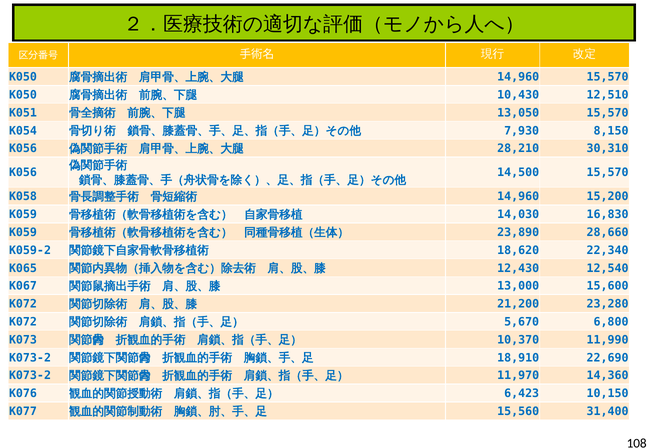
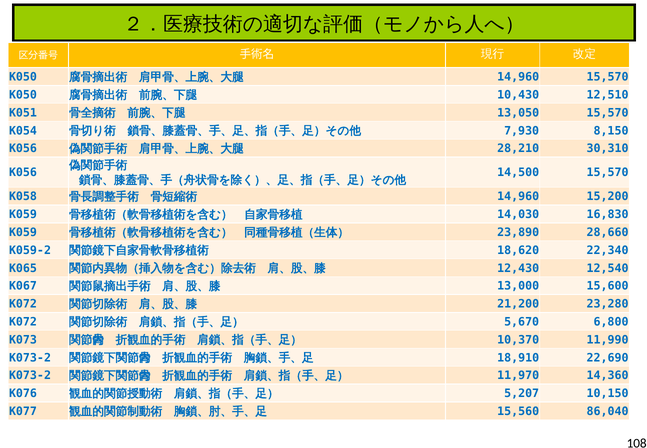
6,423: 6,423 -> 5,207
31,400: 31,400 -> 86,040
